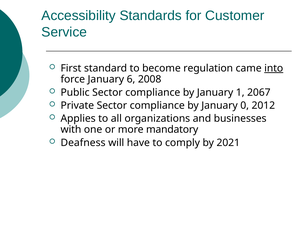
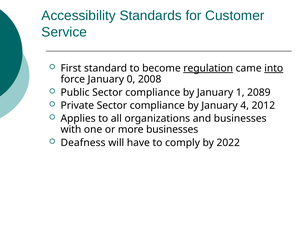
regulation underline: none -> present
6: 6 -> 0
2067: 2067 -> 2089
0: 0 -> 4
more mandatory: mandatory -> businesses
2021: 2021 -> 2022
